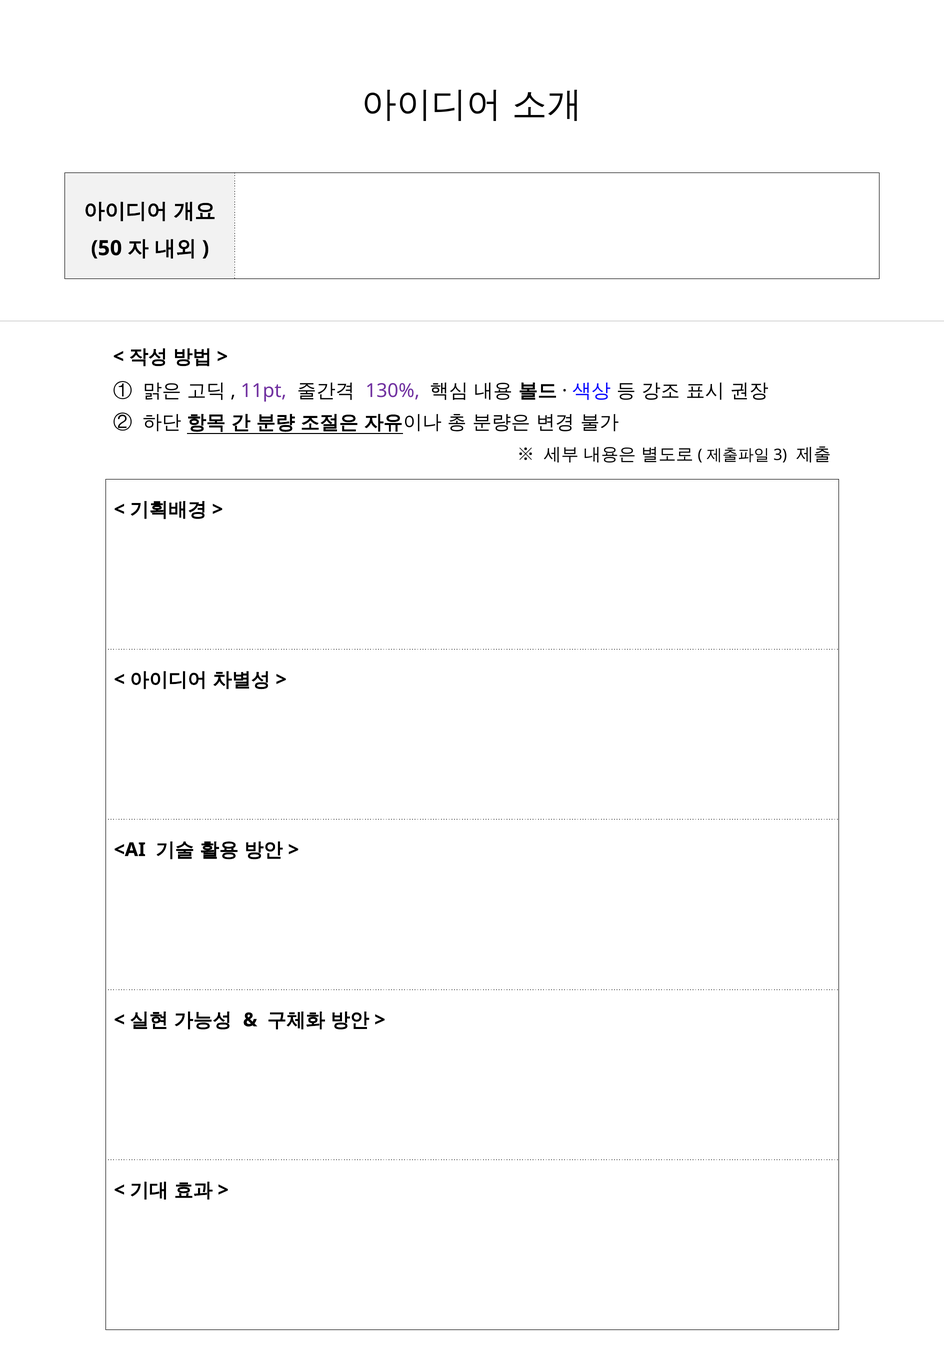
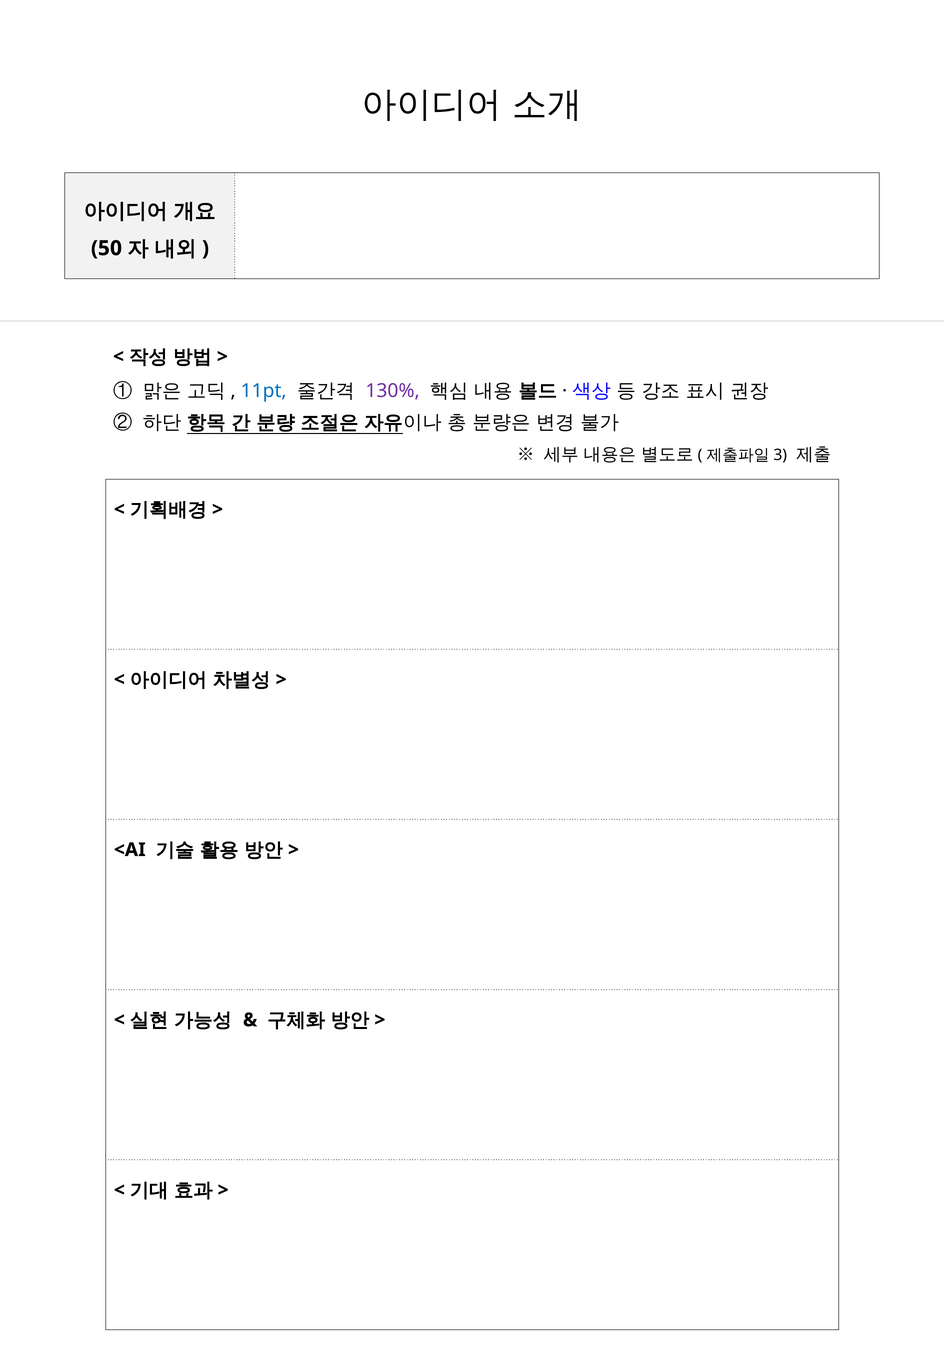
11pt colour: purple -> blue
